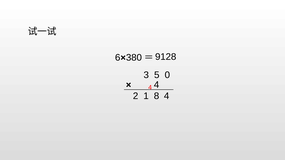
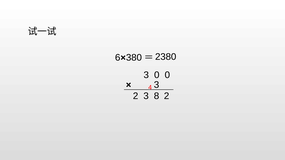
9128: 9128 -> 2380
3 5: 5 -> 0
4 at (157, 85): 4 -> 3
2 1: 1 -> 3
8 4: 4 -> 2
